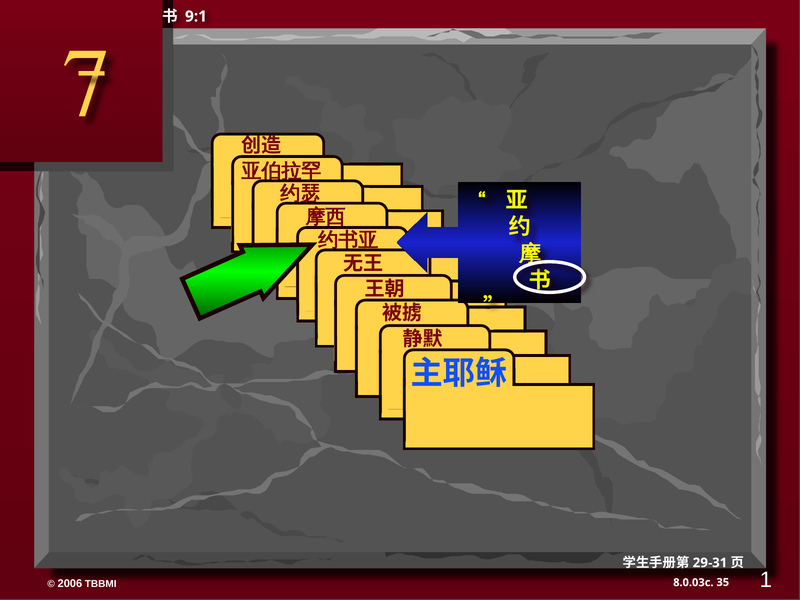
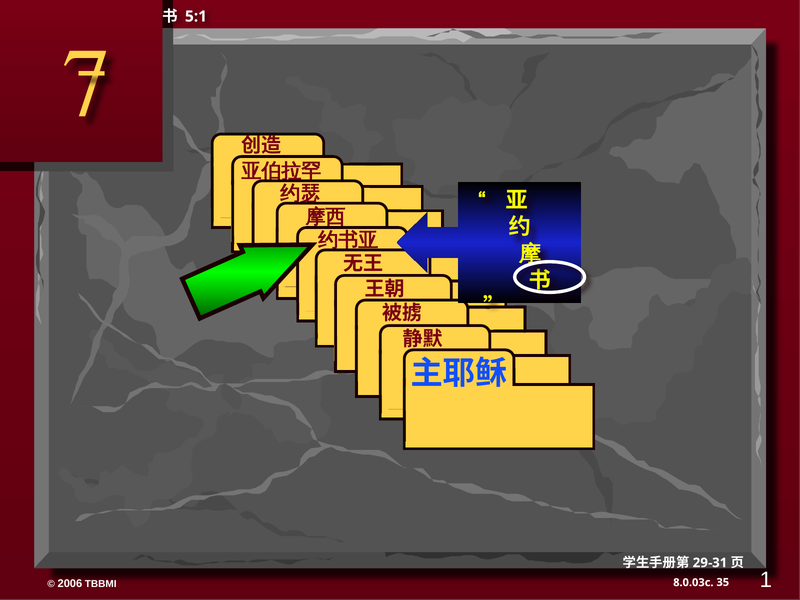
9:1: 9:1 -> 5:1
